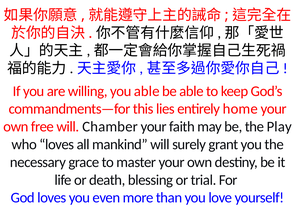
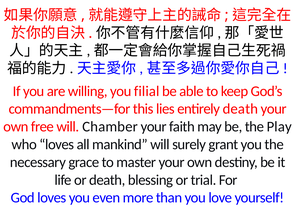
you able: able -> filial
entirely home: home -> death
